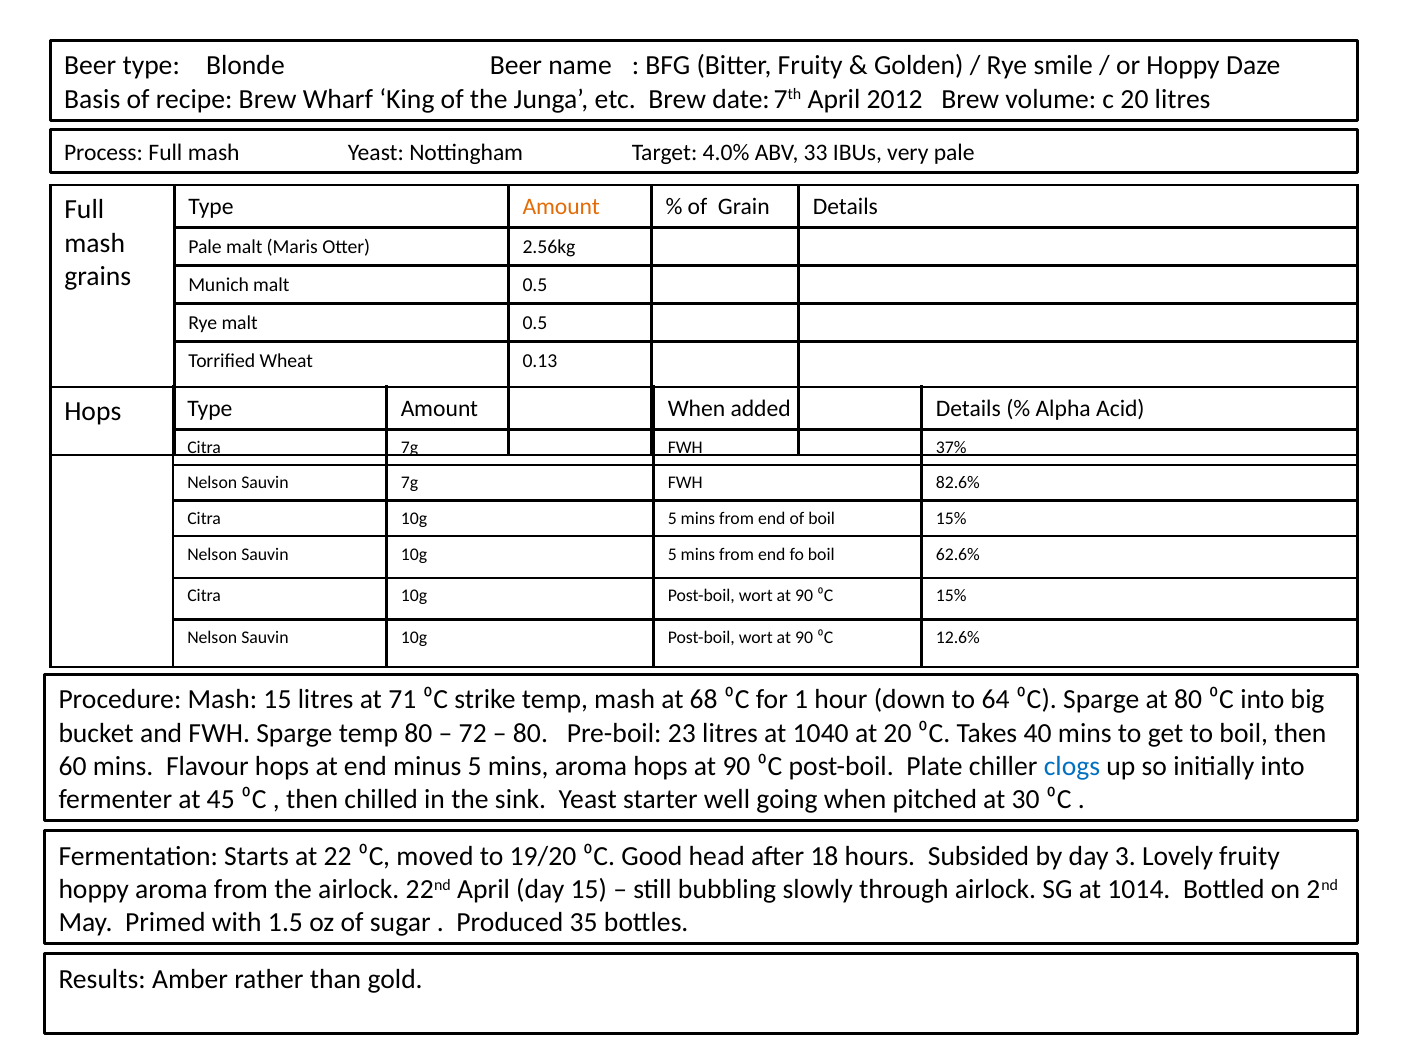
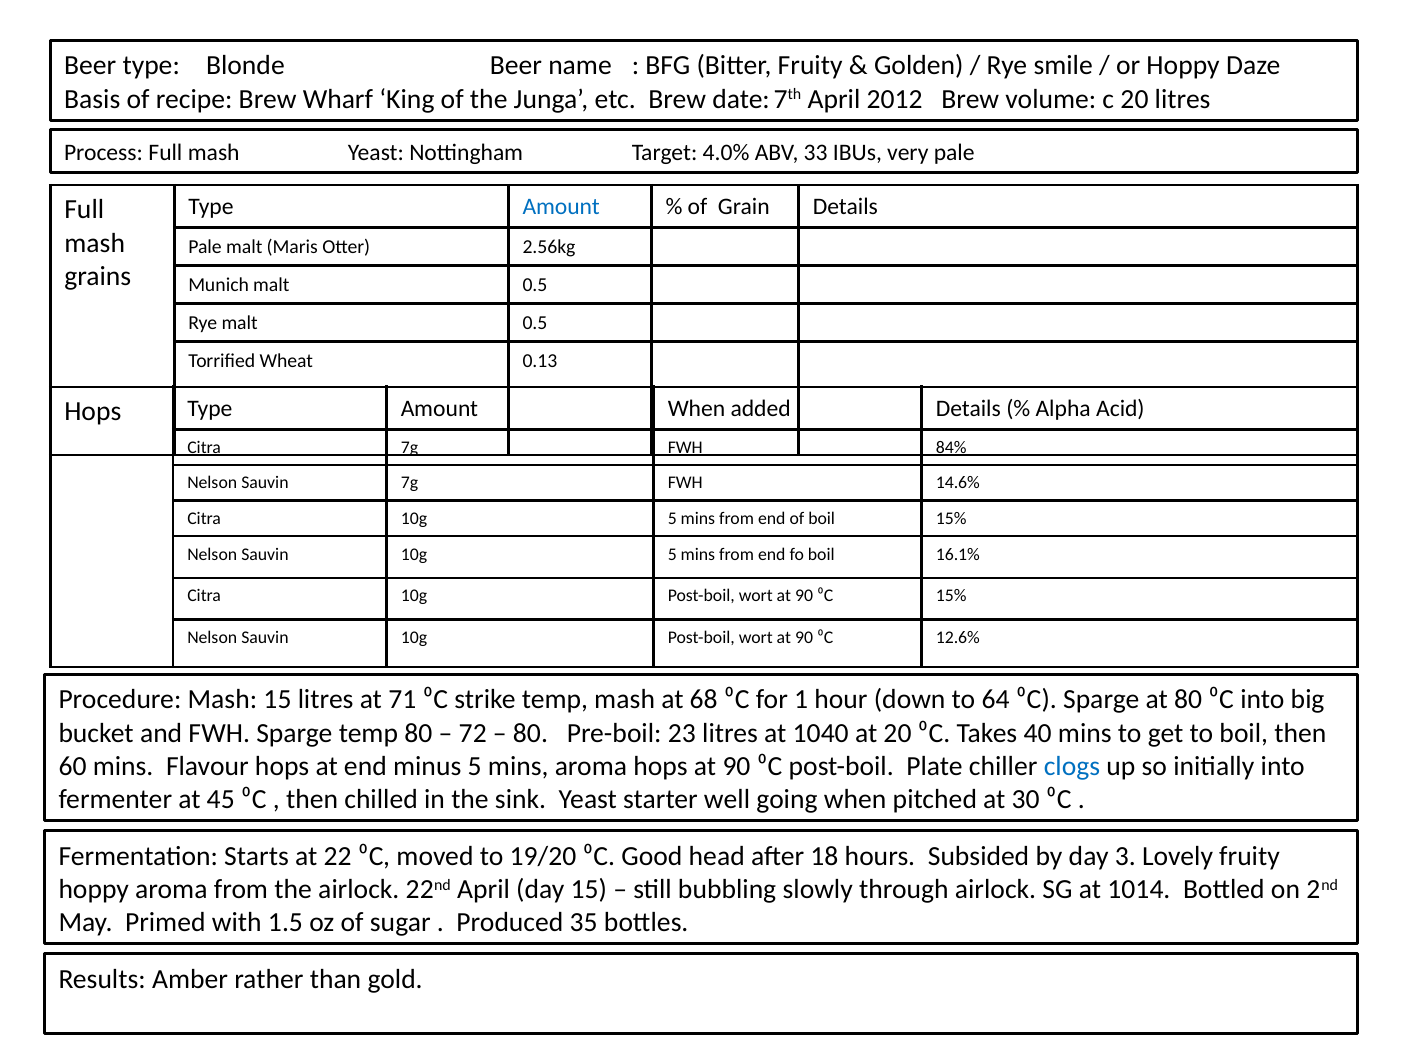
Amount at (561, 207) colour: orange -> blue
37%: 37% -> 84%
82.6%: 82.6% -> 14.6%
62.6%: 62.6% -> 16.1%
